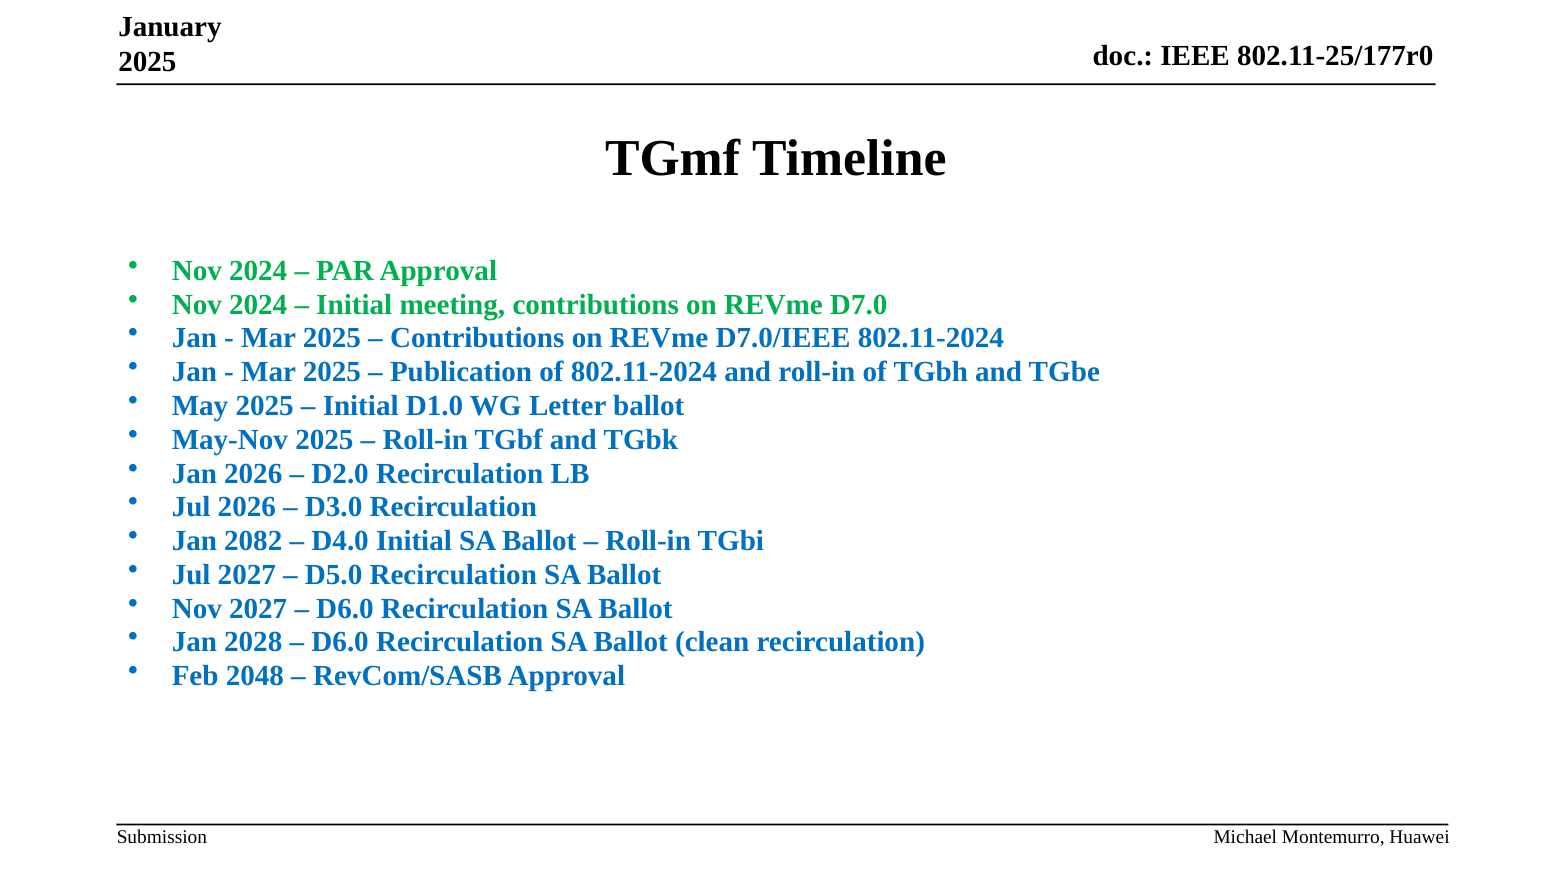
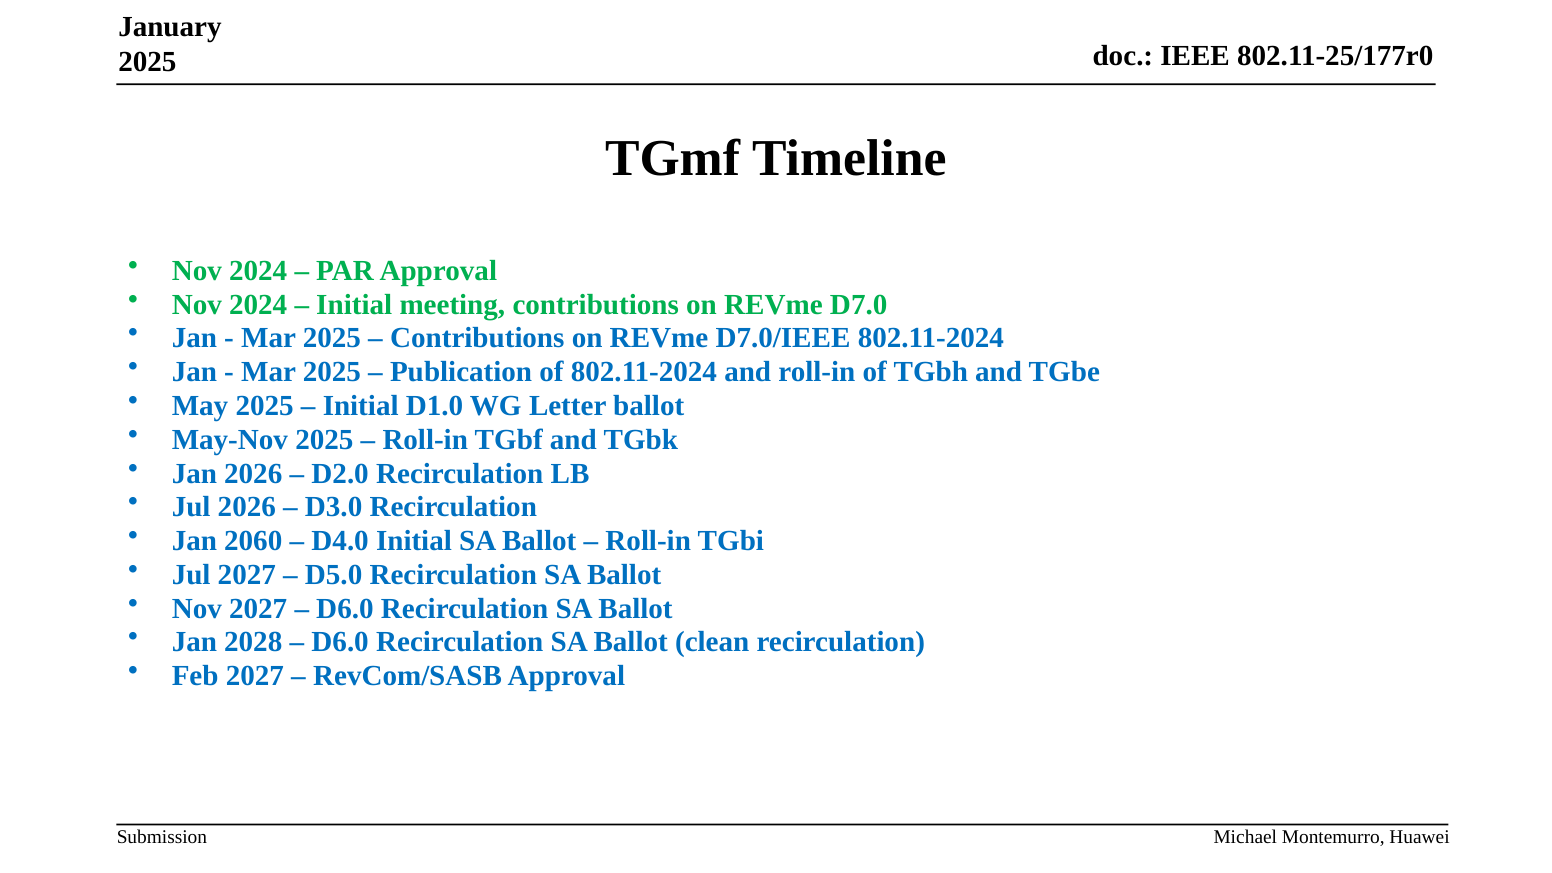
2082: 2082 -> 2060
Feb 2048: 2048 -> 2027
